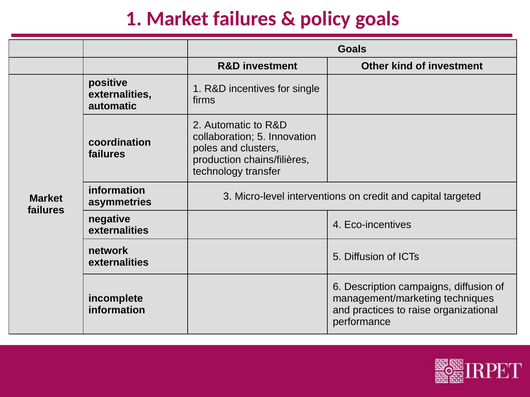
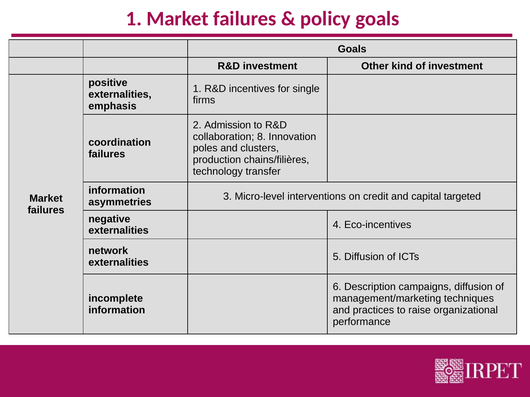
automatic at (113, 106): automatic -> emphasis
2 Automatic: Automatic -> Admission
collaboration 5: 5 -> 8
